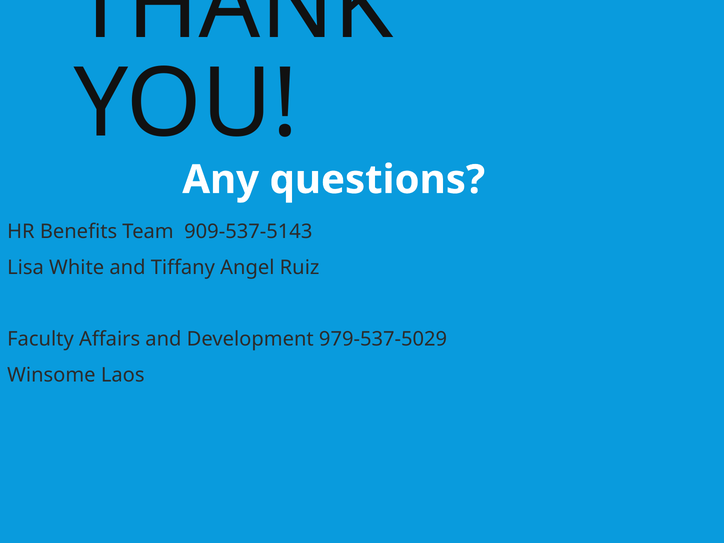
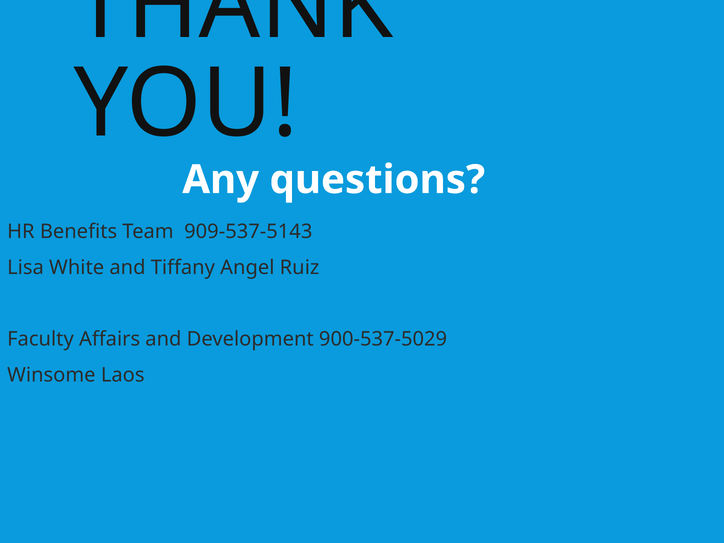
979-537-5029: 979-537-5029 -> 900-537-5029
